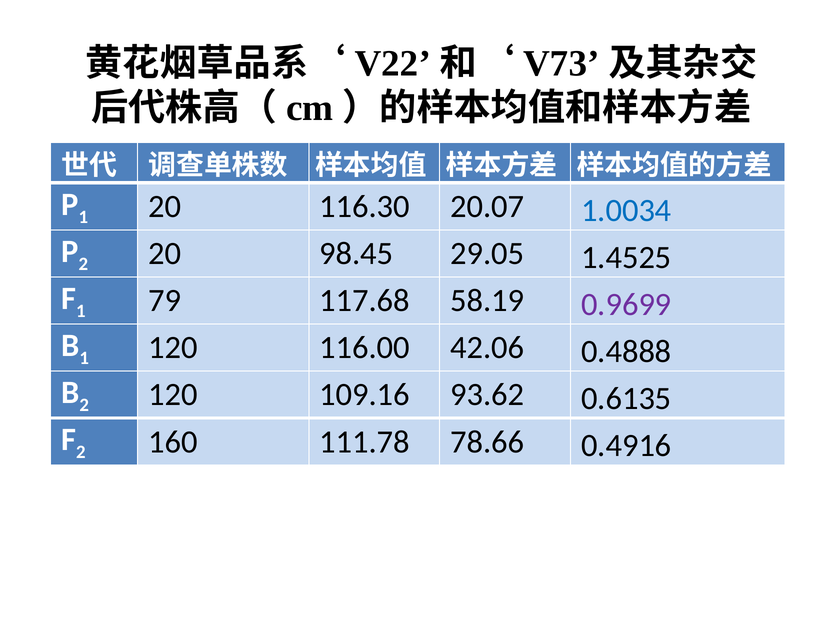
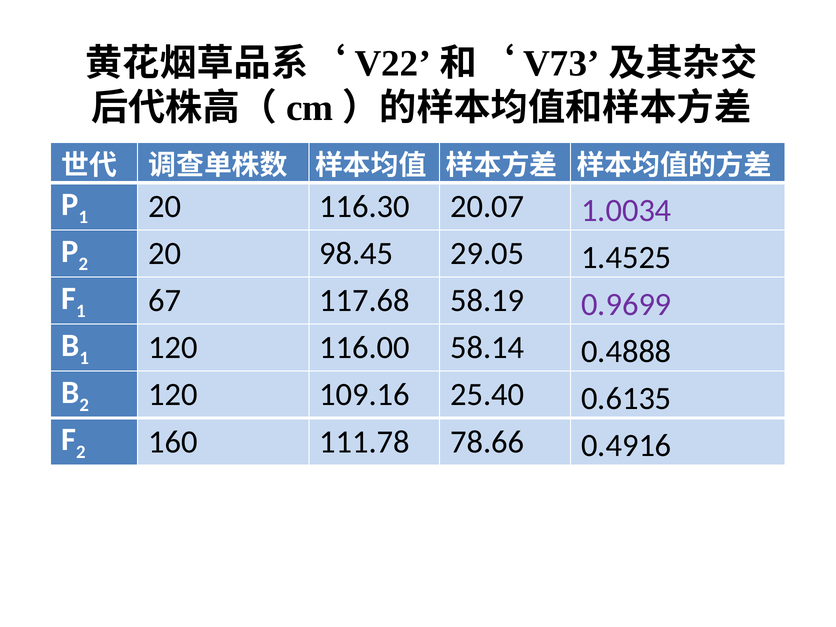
1.0034 colour: blue -> purple
79: 79 -> 67
42.06: 42.06 -> 58.14
93.62: 93.62 -> 25.40
